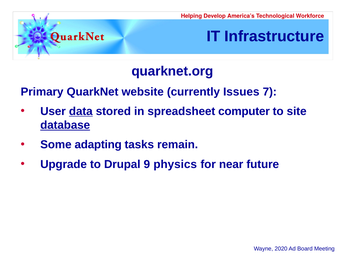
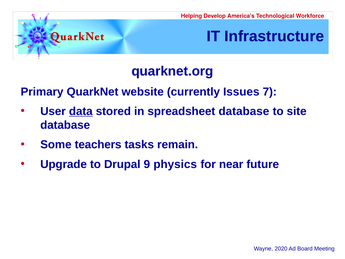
spreadsheet computer: computer -> database
database at (65, 125) underline: present -> none
adapting: adapting -> teachers
